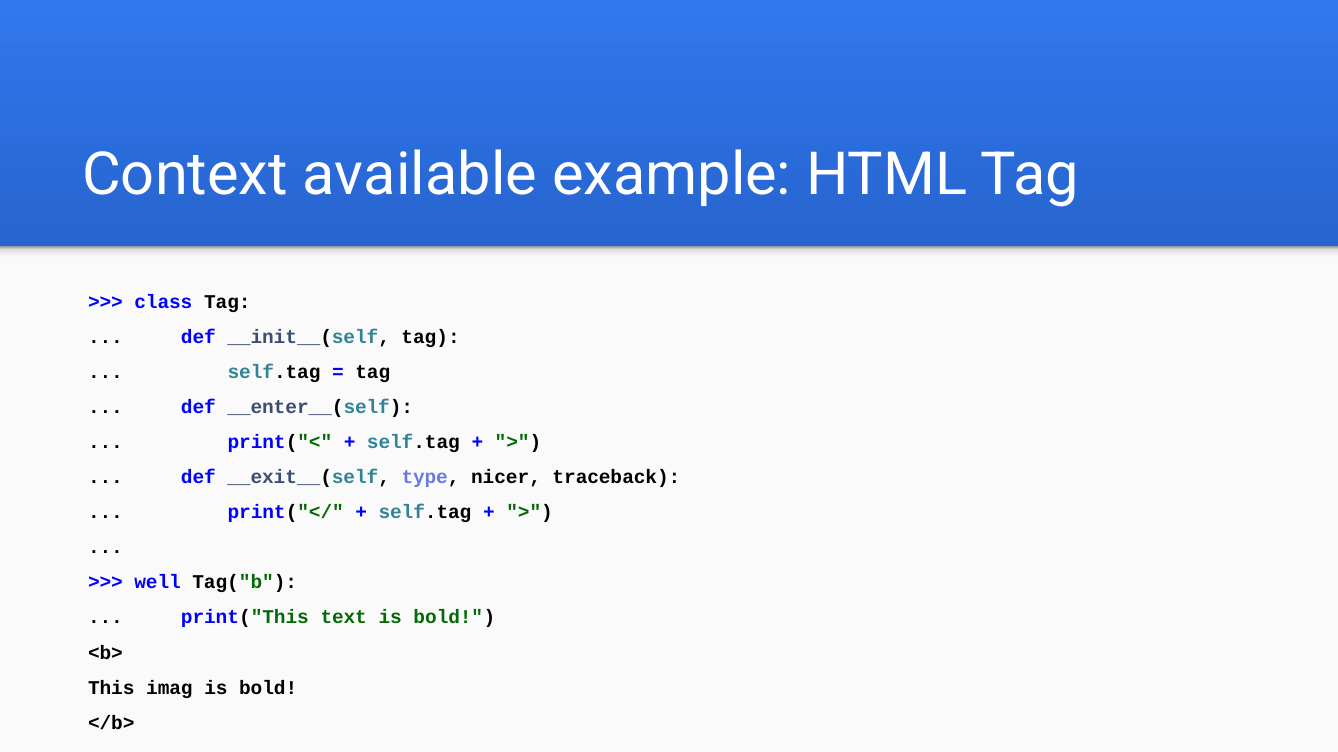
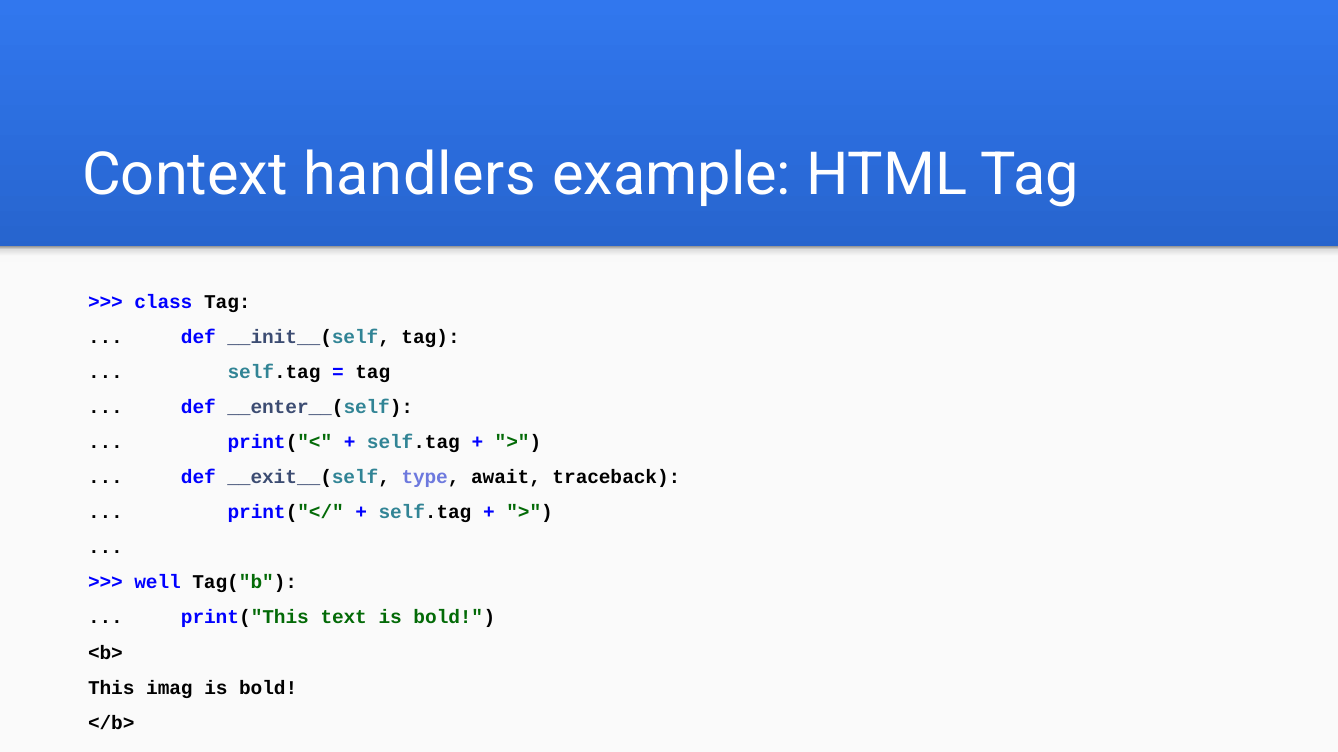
available: available -> handlers
nicer: nicer -> await
